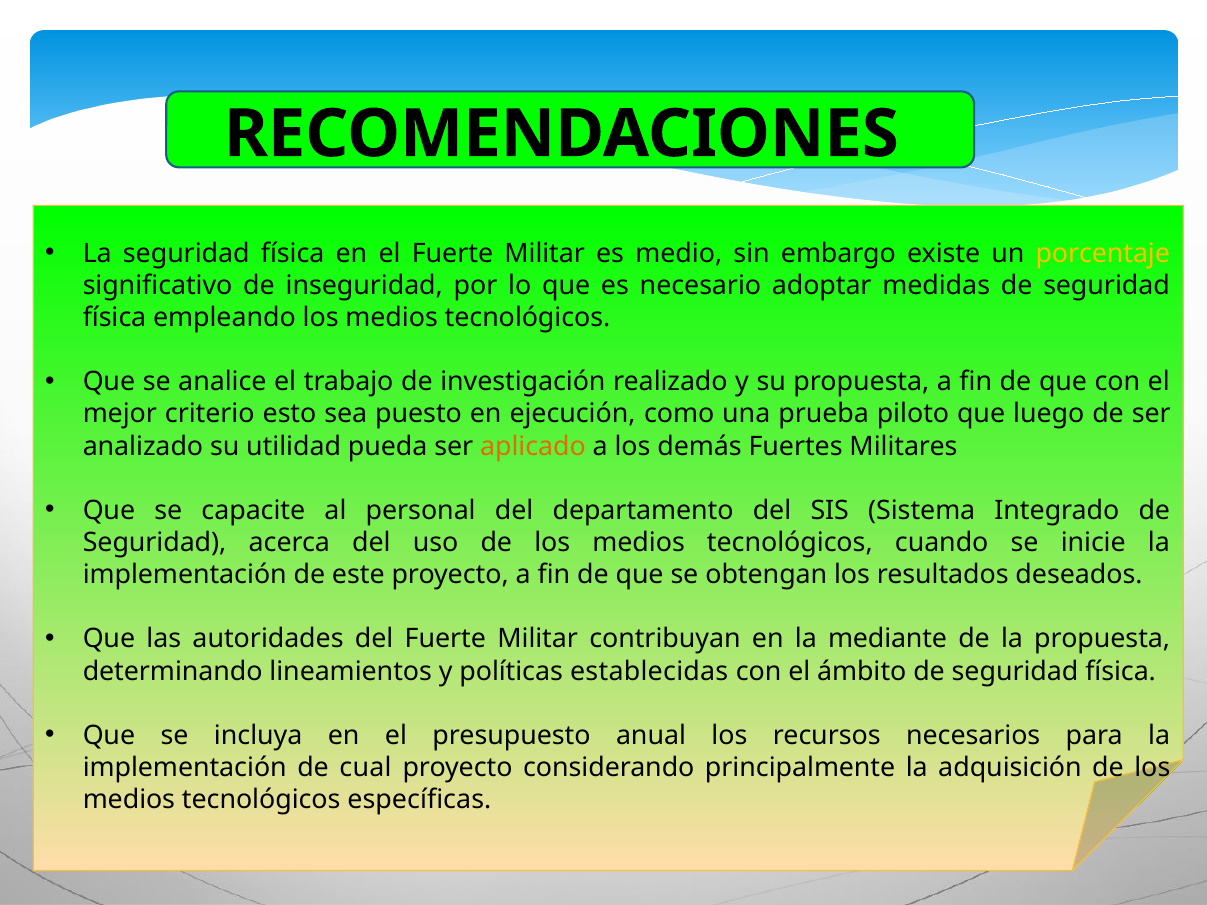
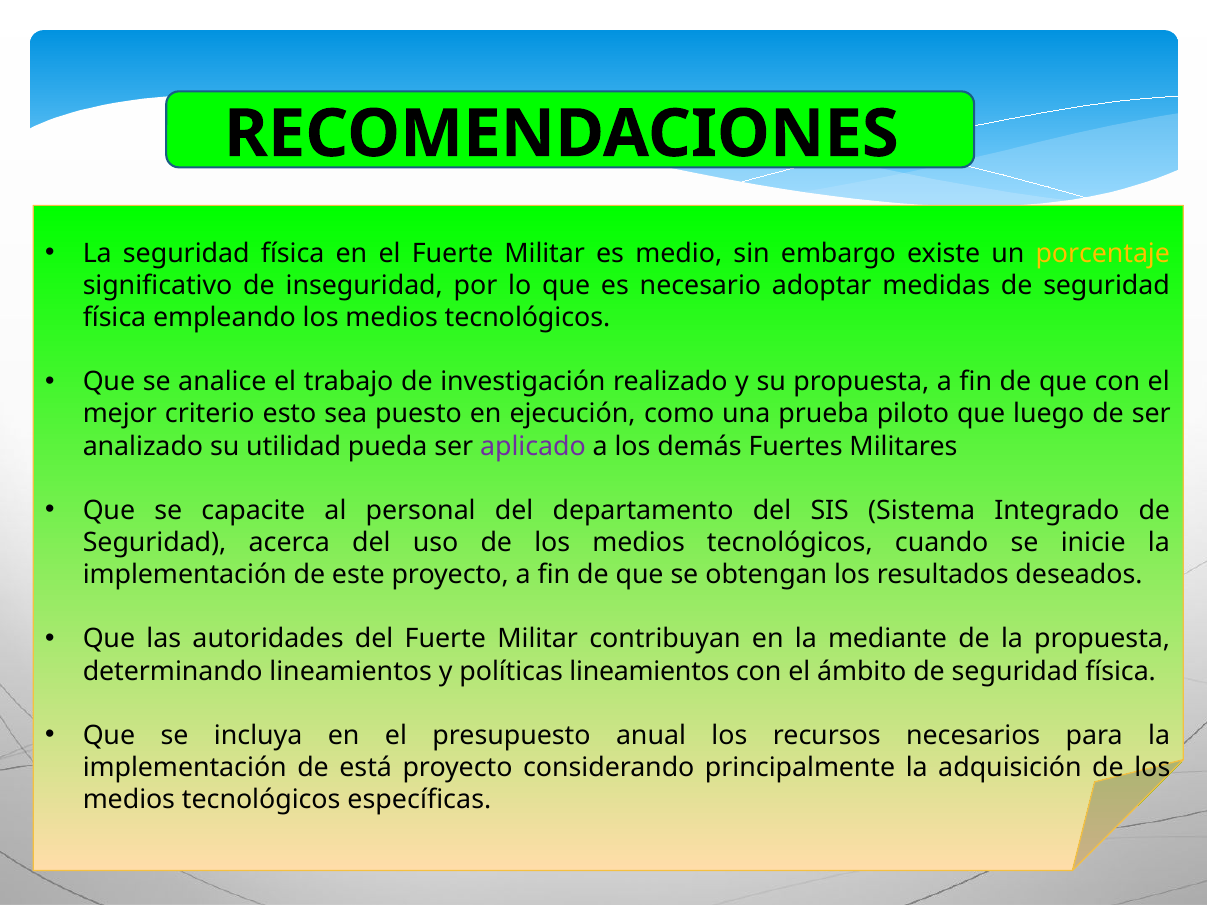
aplicado colour: orange -> purple
políticas establecidas: establecidas -> lineamientos
cual: cual -> está
